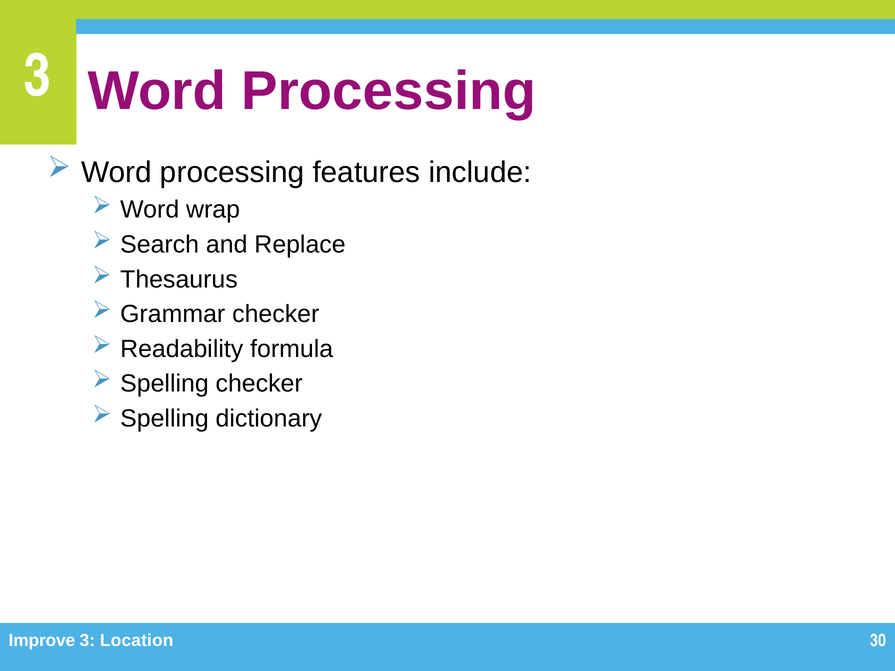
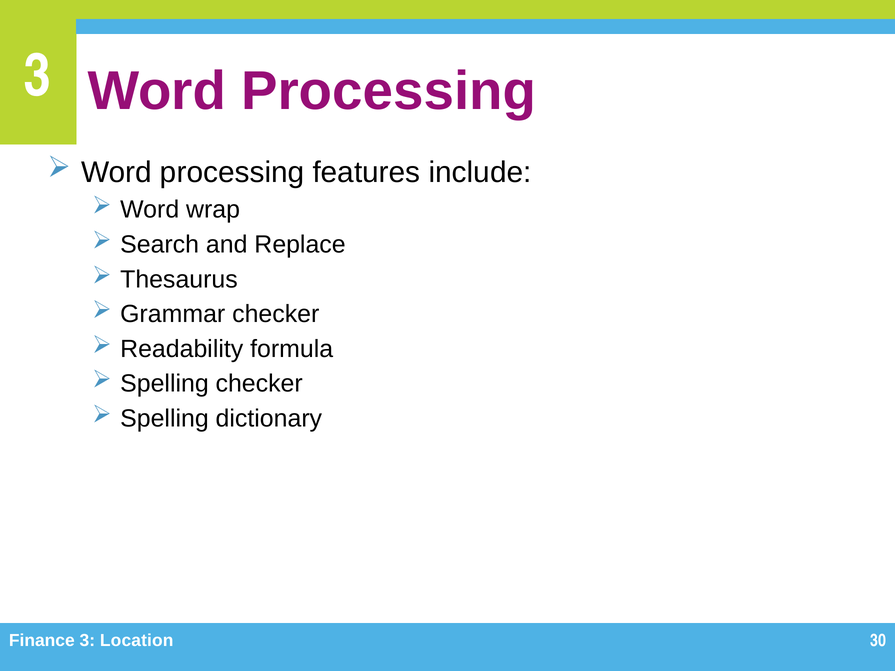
Improve: Improve -> Finance
